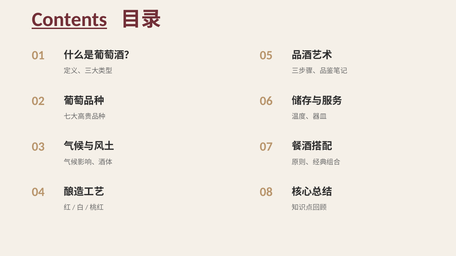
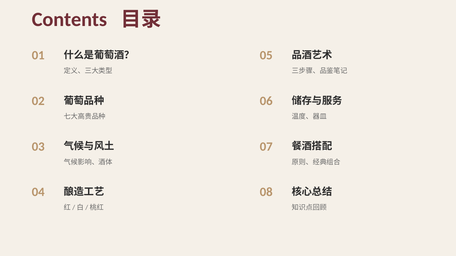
Contents underline: present -> none
